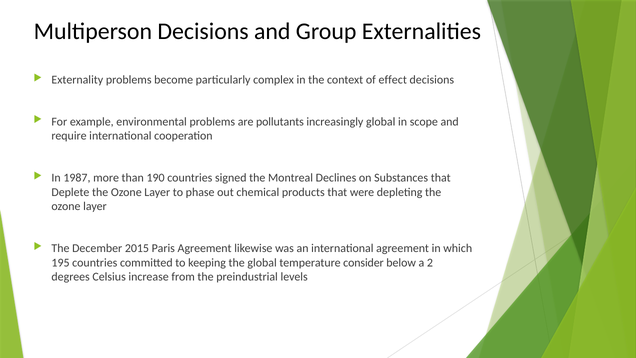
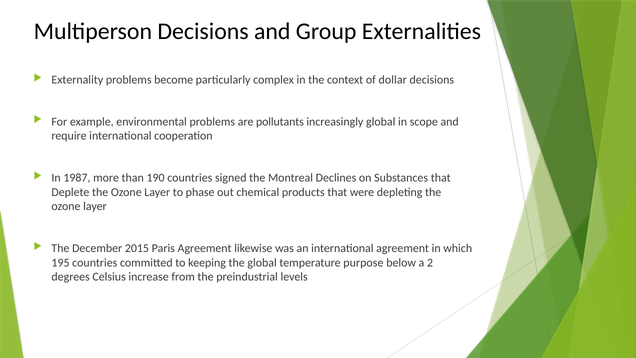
effect: effect -> dollar
consider: consider -> purpose
